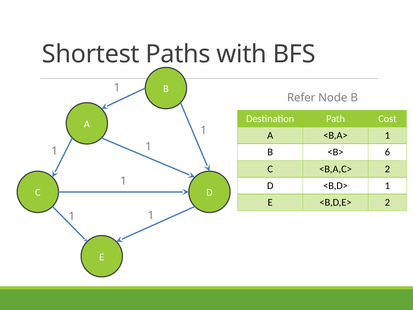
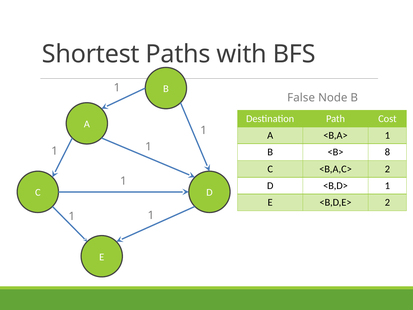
Refer: Refer -> False
6: 6 -> 8
